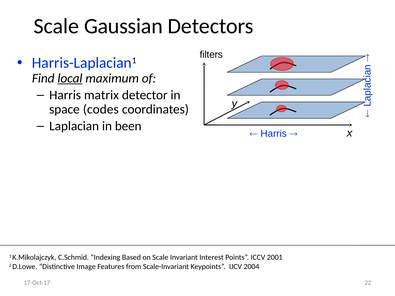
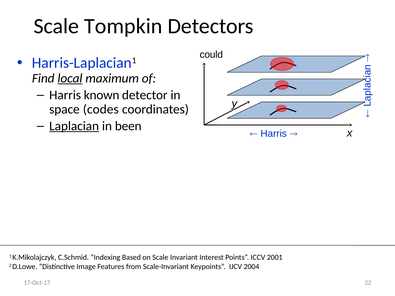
Gaussian: Gaussian -> Tompkin
filters: filters -> could
matrix: matrix -> known
Laplacian underline: none -> present
